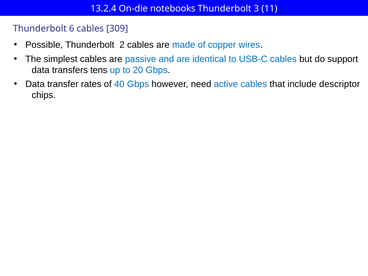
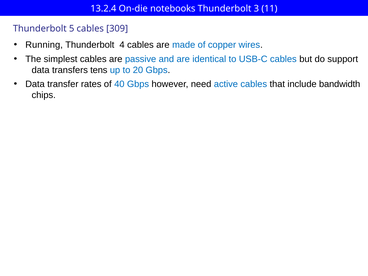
6: 6 -> 5
Possible: Possible -> Running
2: 2 -> 4
descriptor: descriptor -> bandwidth
